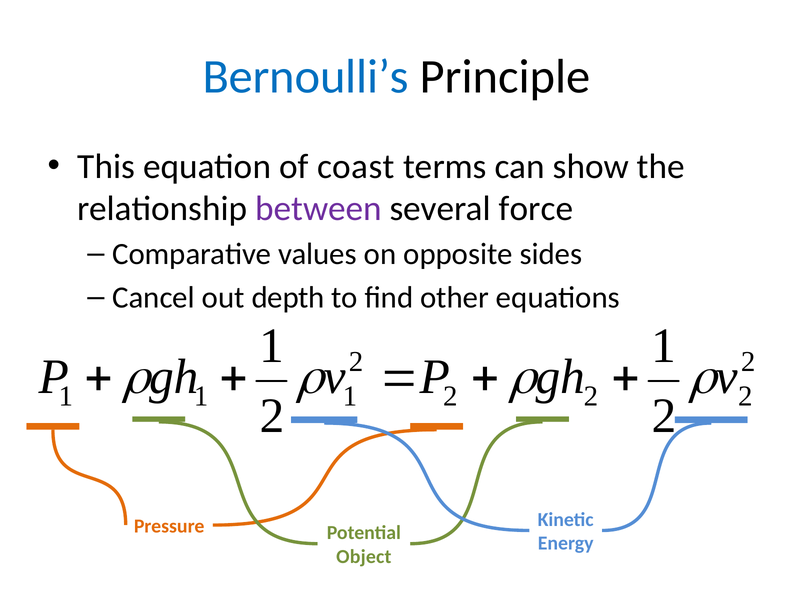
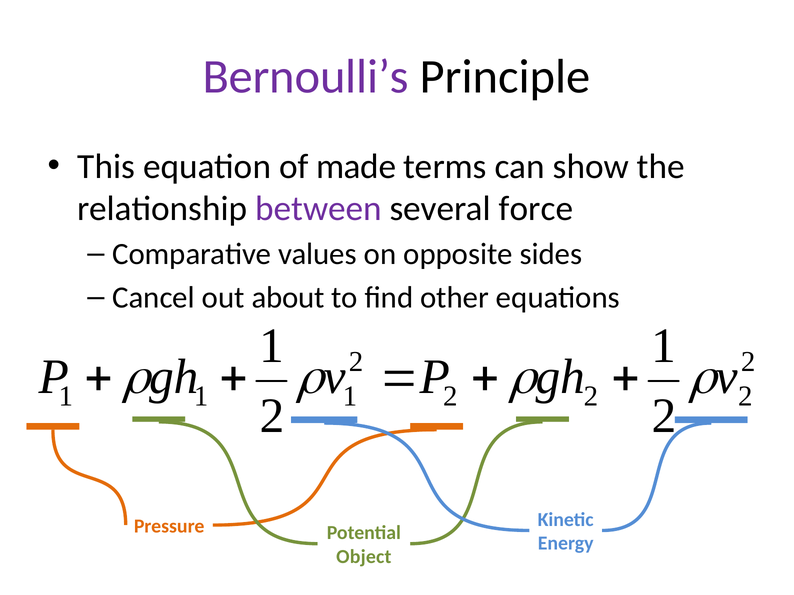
Bernoulli’s colour: blue -> purple
coast: coast -> made
depth: depth -> about
